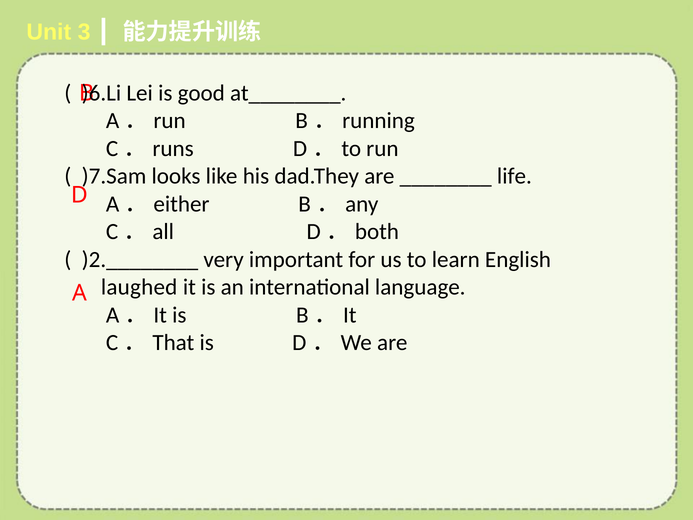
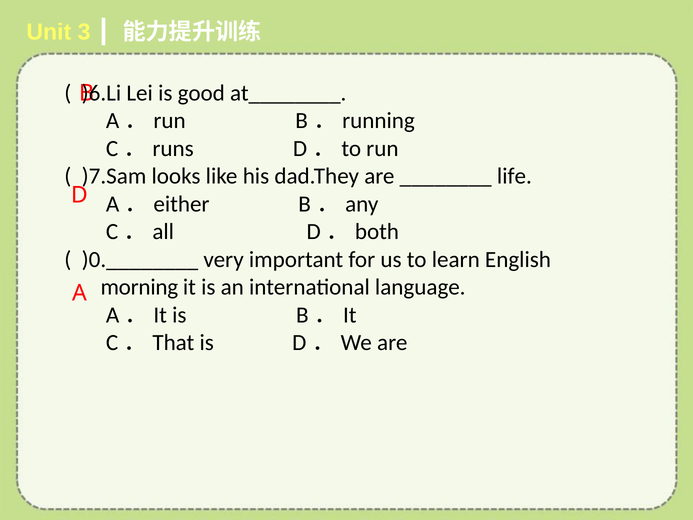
)2.________: )2.________ -> )0.________
laughed: laughed -> morning
